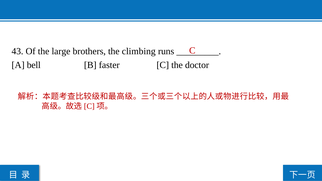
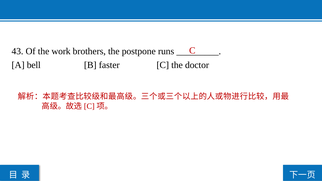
large: large -> work
climbing: climbing -> postpone
